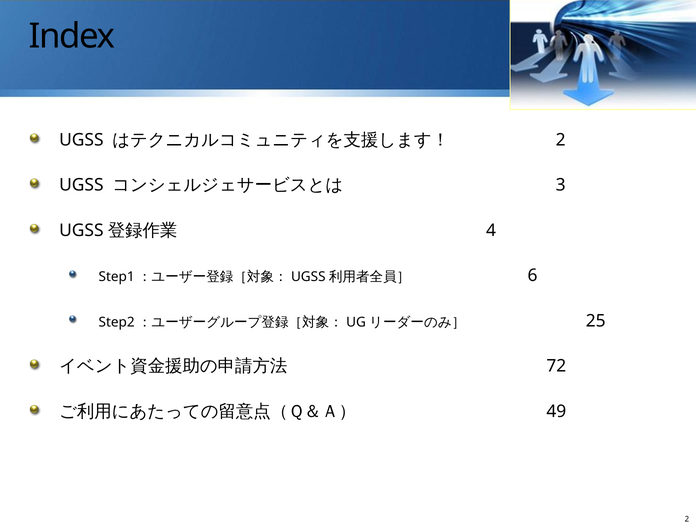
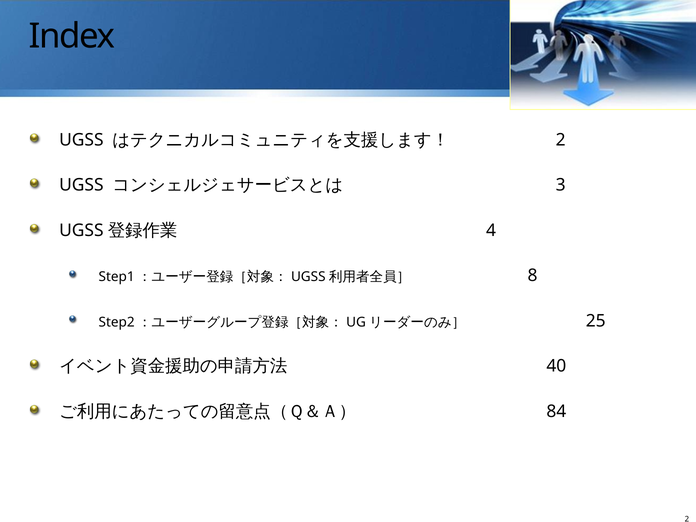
6: 6 -> 8
72: 72 -> 40
49: 49 -> 84
